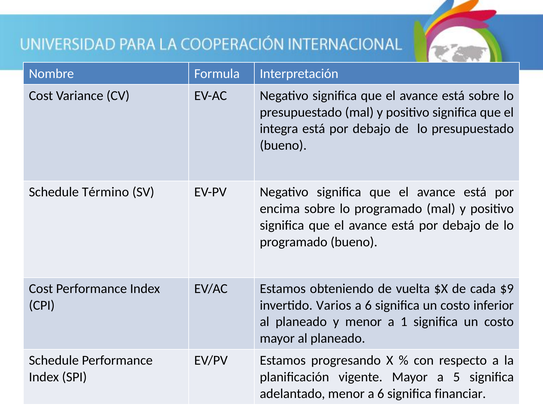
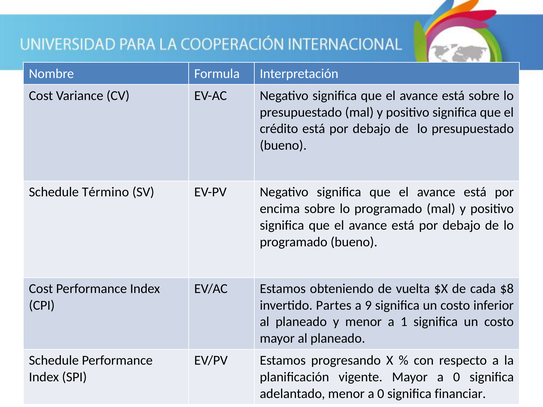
integra: integra -> crédito
$9: $9 -> $8
Varios: Varios -> Partes
6 at (368, 305): 6 -> 9
Mayor a 5: 5 -> 0
menor a 6: 6 -> 0
